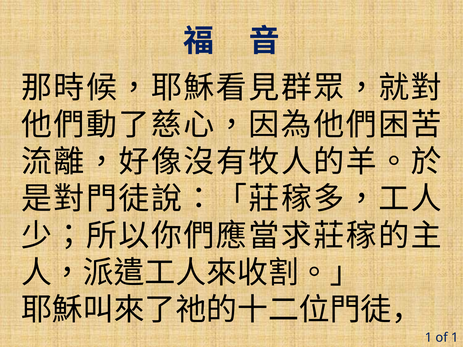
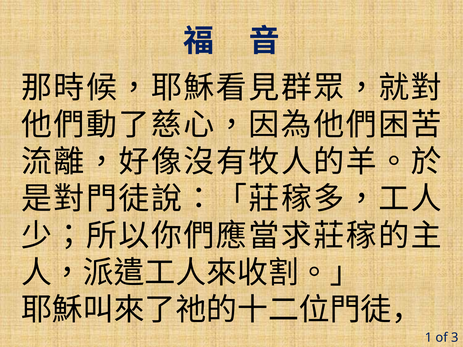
of 1: 1 -> 3
